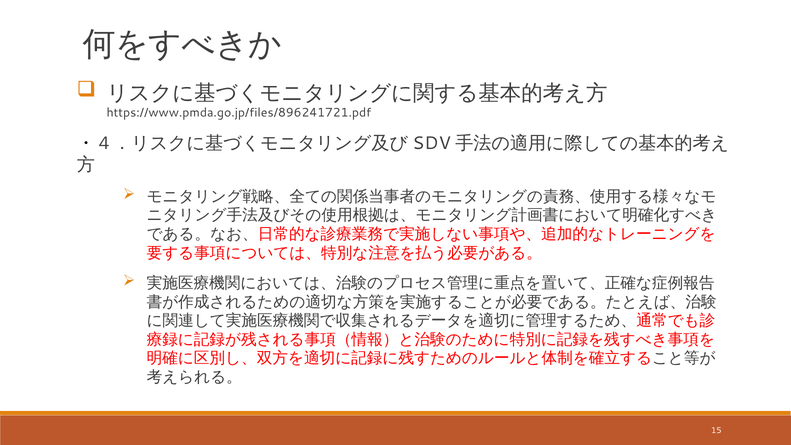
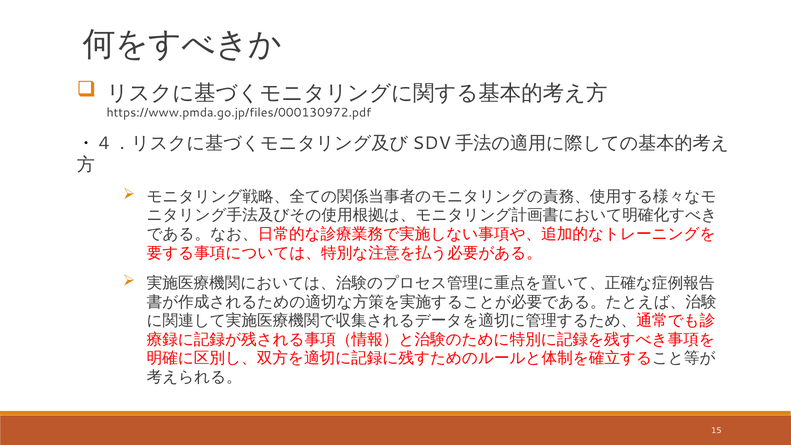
https://www.pmda.go.jp/files/896241721.pdf: https://www.pmda.go.jp/files/896241721.pdf -> https://www.pmda.go.jp/files/000130972.pdf
